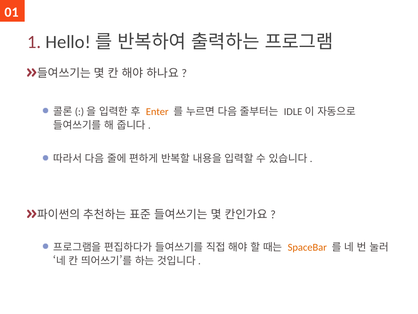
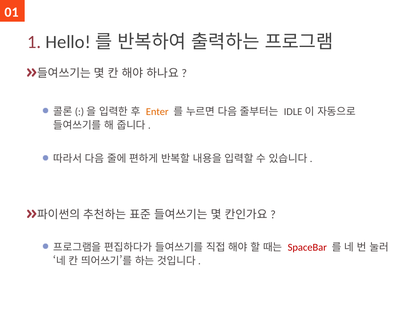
SpaceBar colour: orange -> red
